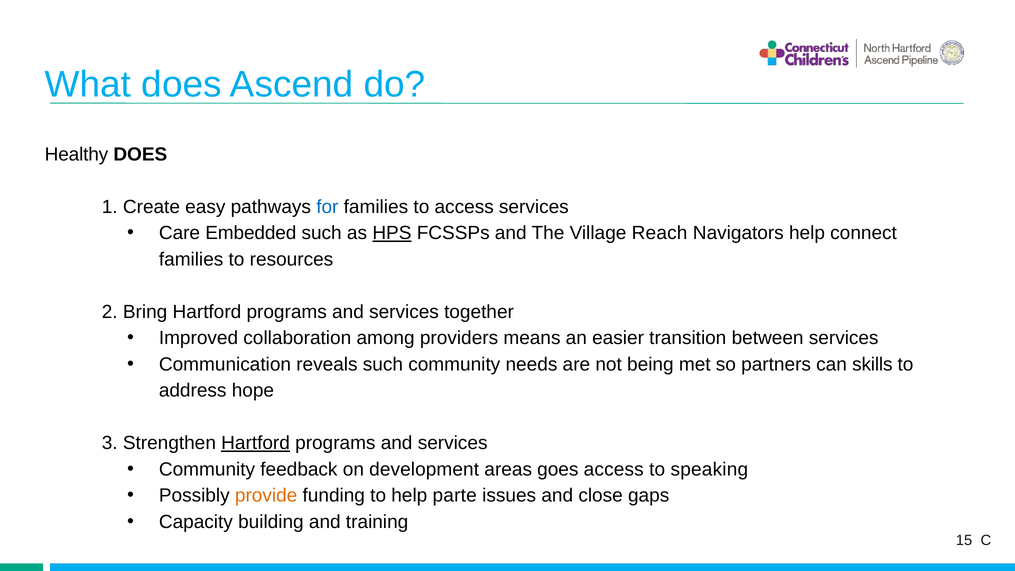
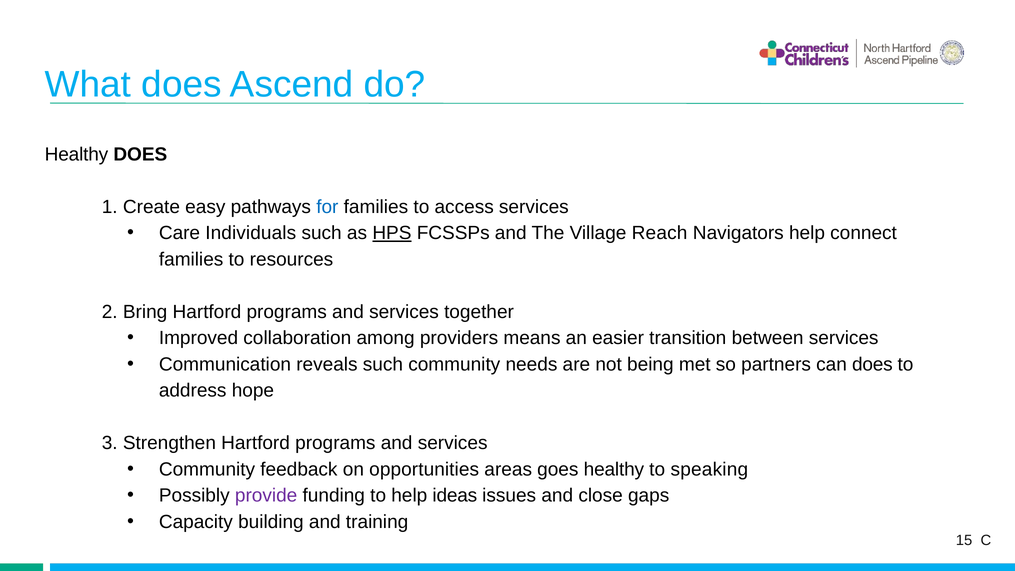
Embedded: Embedded -> Individuals
can skills: skills -> does
Hartford at (256, 443) underline: present -> none
development: development -> opportunities
goes access: access -> healthy
provide colour: orange -> purple
parte: parte -> ideas
